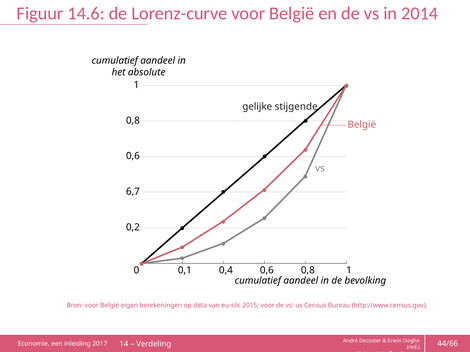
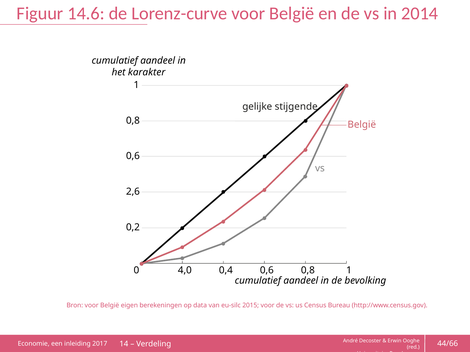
absolute: absolute -> karakter
6,7: 6,7 -> 2,6
0,1: 0,1 -> 4,0
